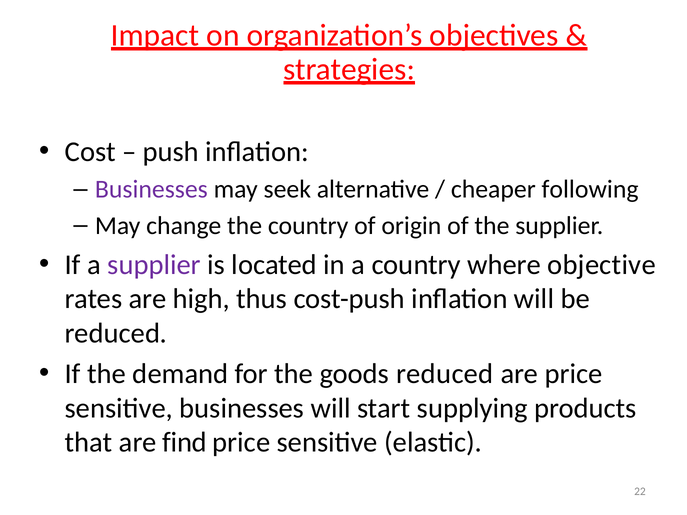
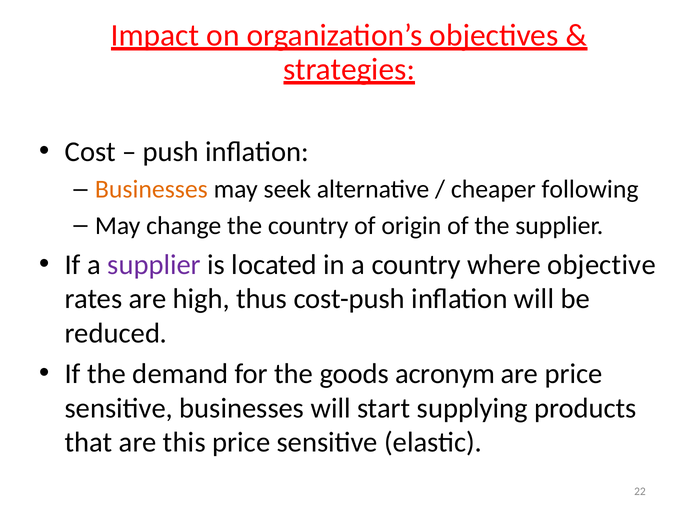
Businesses at (151, 190) colour: purple -> orange
goods reduced: reduced -> acronym
find: find -> this
